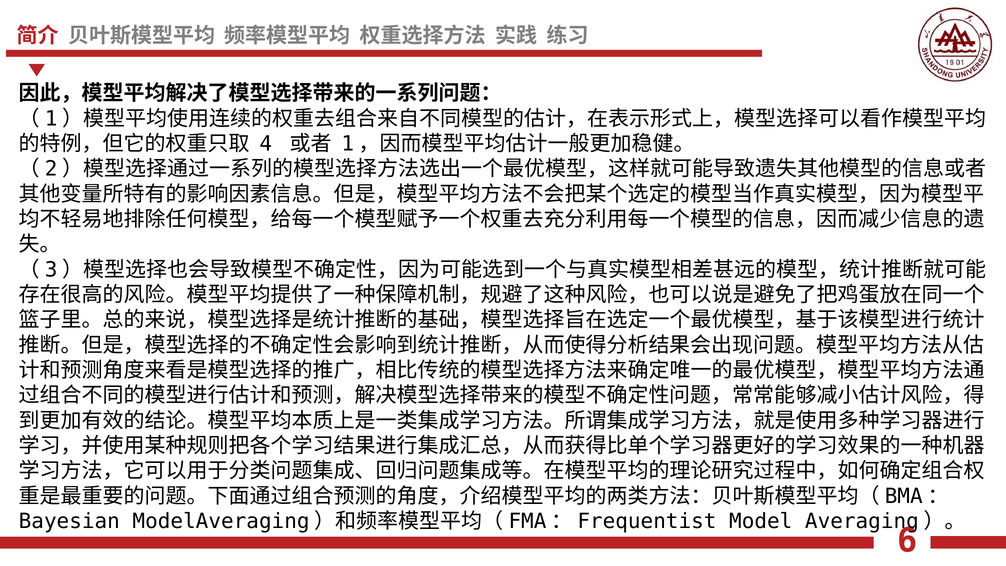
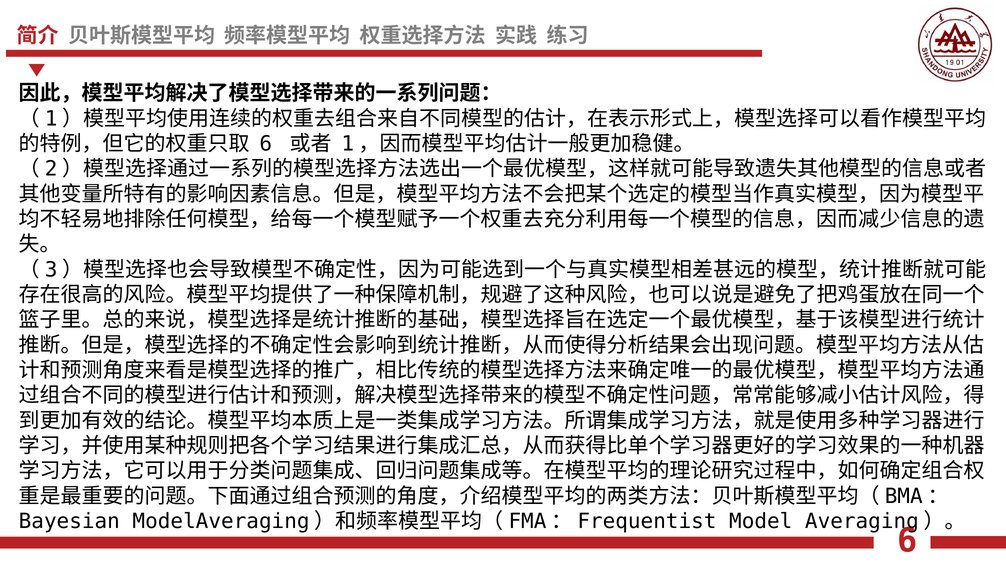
4 at (266, 144): 4 -> 6
